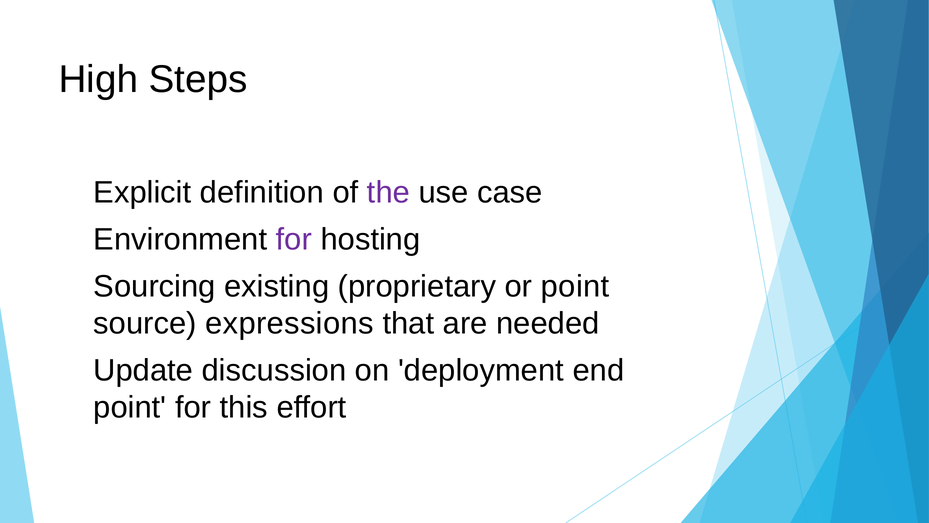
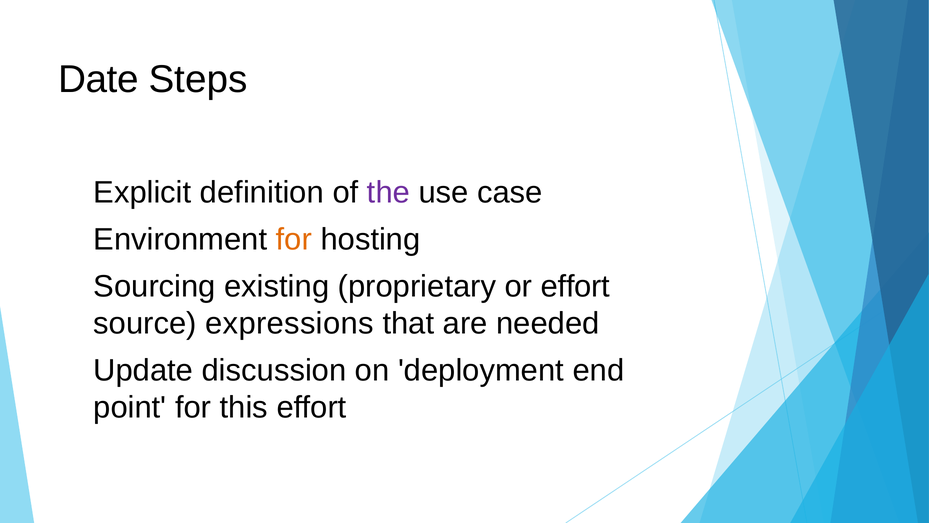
High: High -> Date
for at (294, 239) colour: purple -> orange
or point: point -> effort
